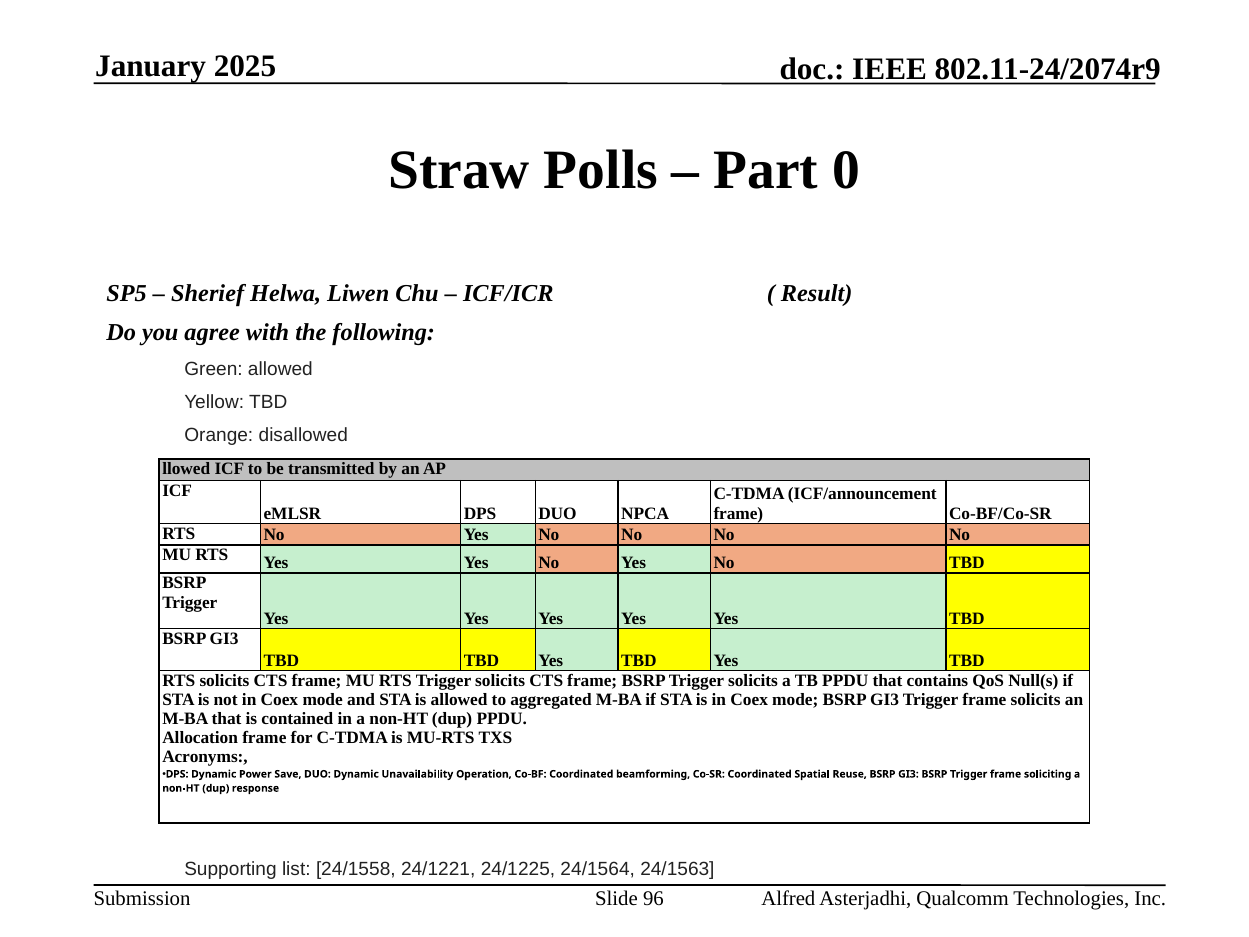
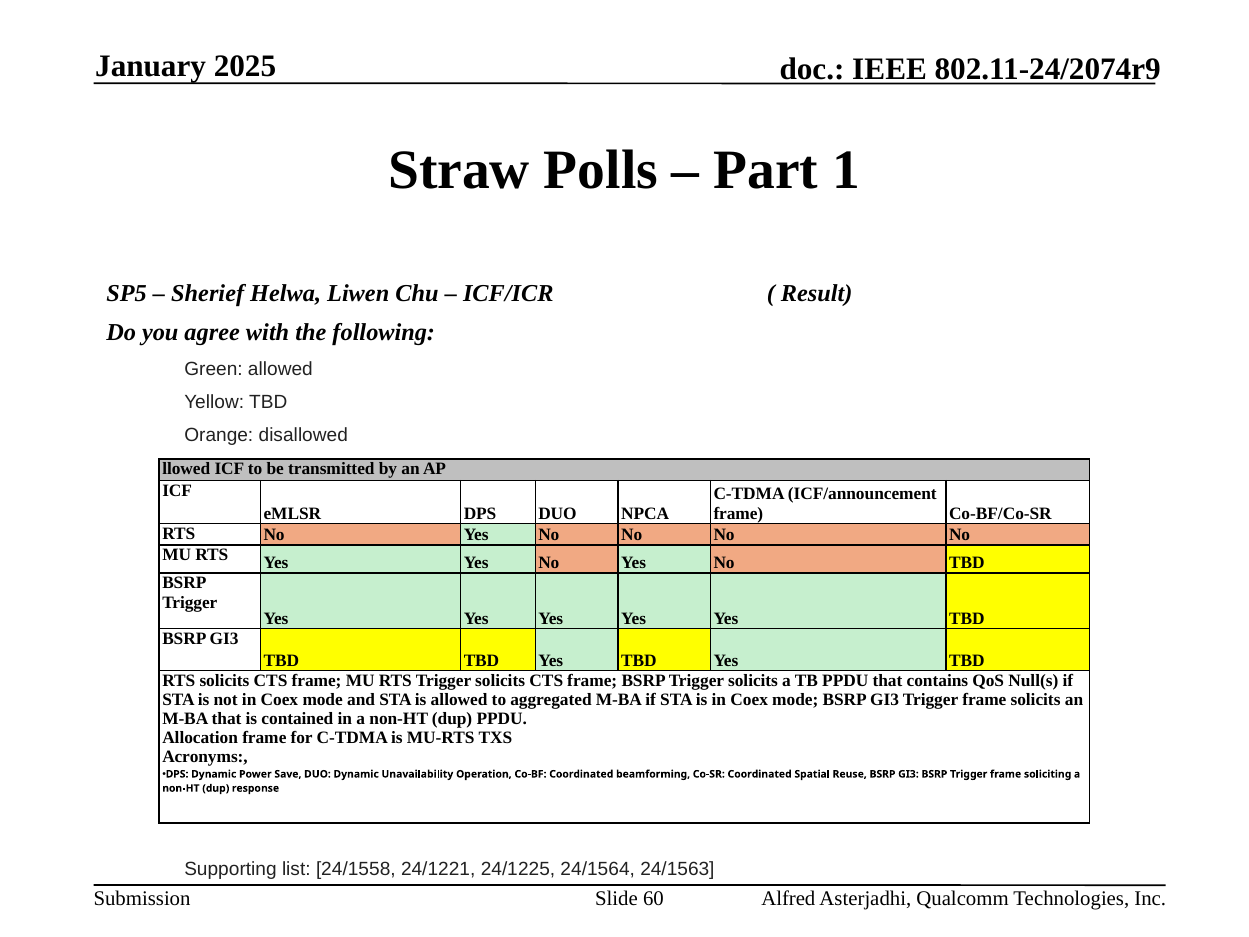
0: 0 -> 1
96: 96 -> 60
